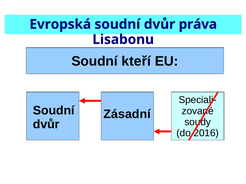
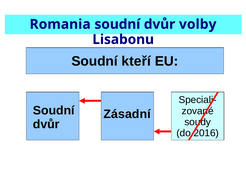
Evropská: Evropská -> Romania
práva: práva -> volby
